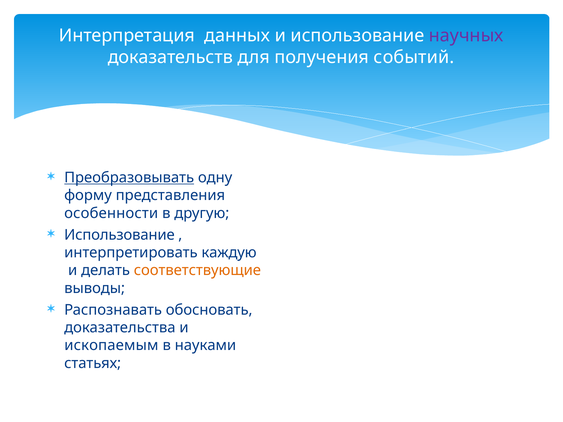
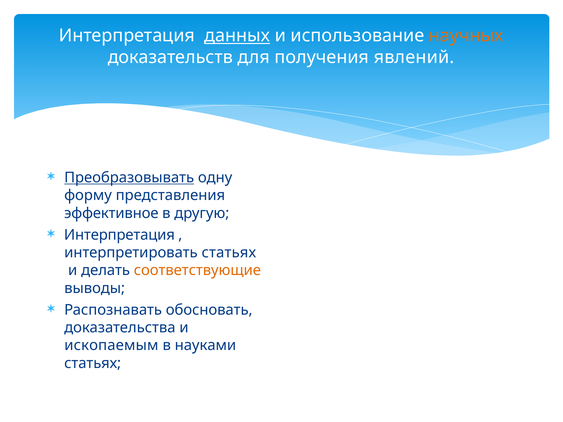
данных underline: none -> present
научных colour: purple -> orange
событий: событий -> явлений
особенности: особенности -> эффективное
Использование at (119, 235): Использование -> Интерпретация
интерпретировать каждую: каждую -> статьях
